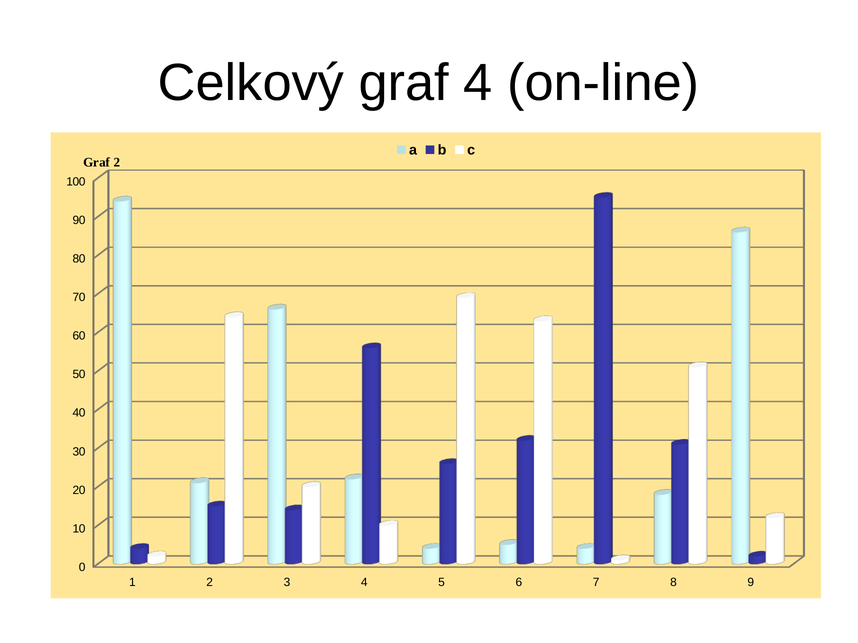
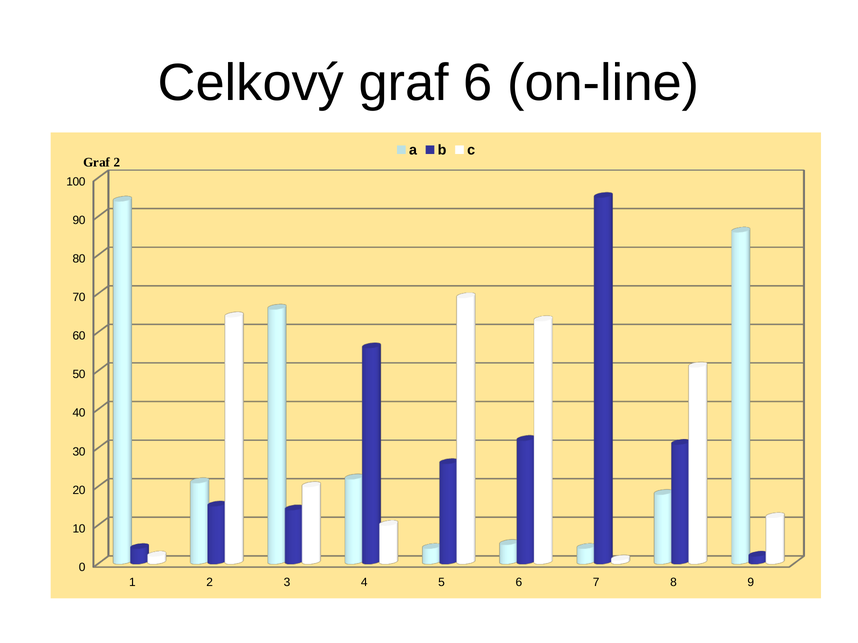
graf 4: 4 -> 6
